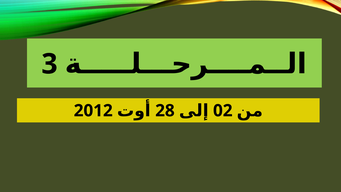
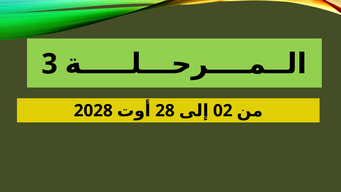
2012: 2012 -> 2028
